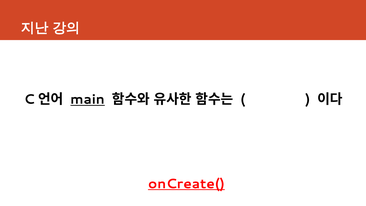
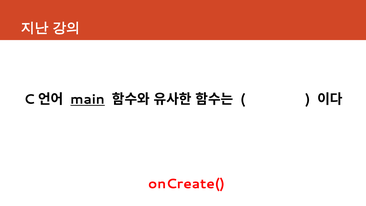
onCreate( underline: present -> none
